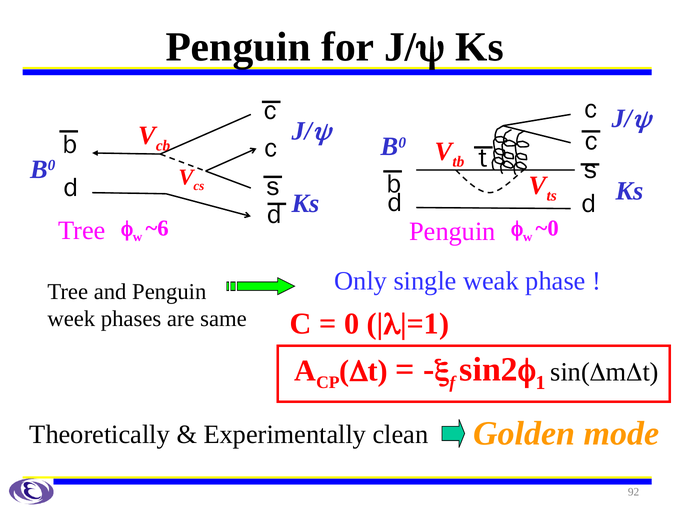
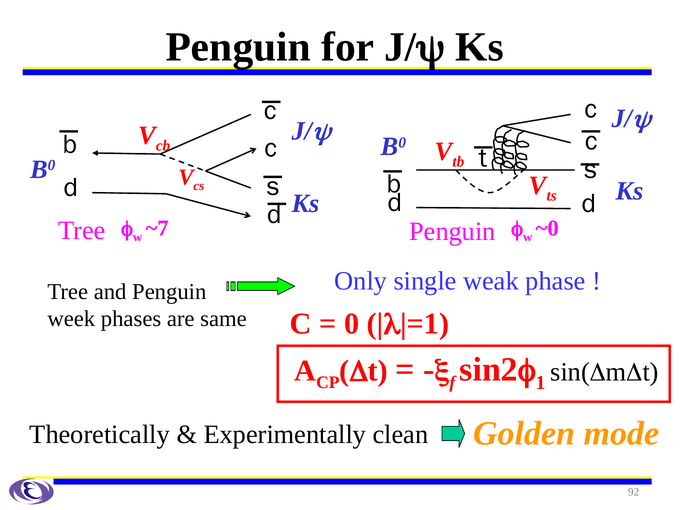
~6: ~6 -> ~7
